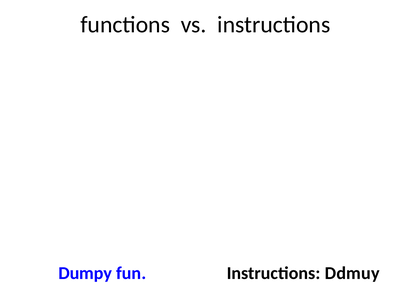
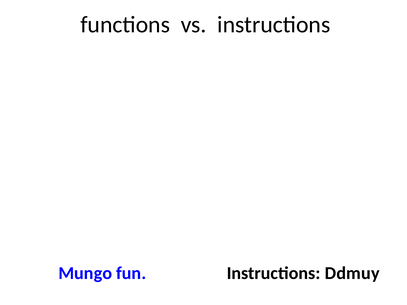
Dumpy: Dumpy -> Mungo
